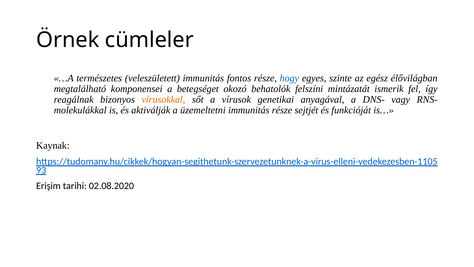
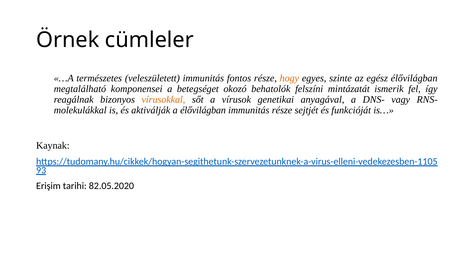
hogy colour: blue -> orange
a üzemeltetni: üzemeltetni -> élővilágban
02.08.2020: 02.08.2020 -> 82.05.2020
